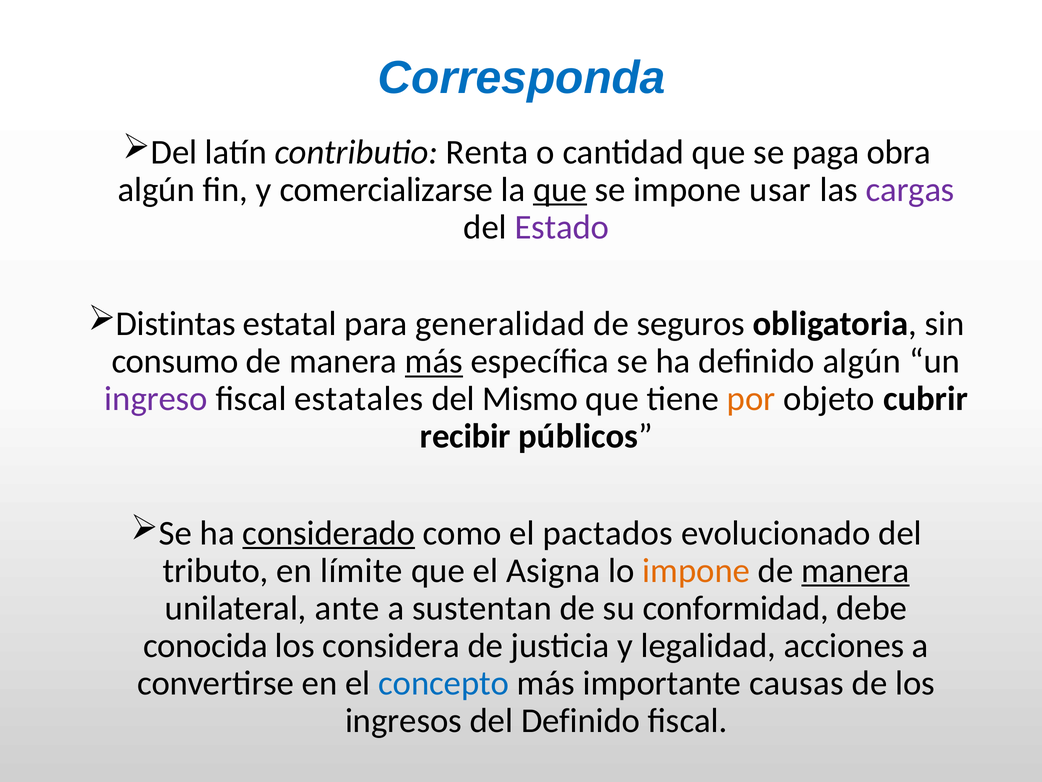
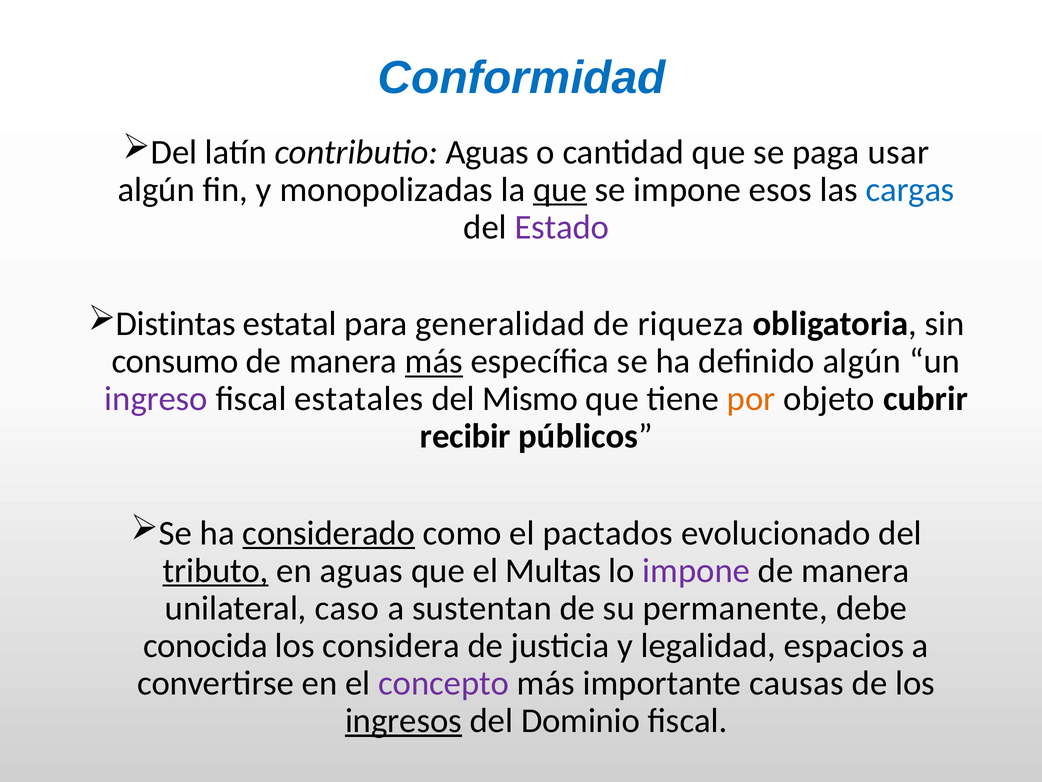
Corresponda: Corresponda -> Conformidad
contributio Renta: Renta -> Aguas
obra: obra -> usar
comercializarse: comercializarse -> monopolizadas
usar: usar -> esos
cargas colour: purple -> blue
seguros: seguros -> riqueza
tributo underline: none -> present
en límite: límite -> aguas
Asigna: Asigna -> Multas
impone at (696, 570) colour: orange -> purple
manera at (855, 570) underline: present -> none
ante: ante -> caso
conformidad: conformidad -> permanente
acciones: acciones -> espacios
concepto colour: blue -> purple
ingresos underline: none -> present
del Definido: Definido -> Dominio
